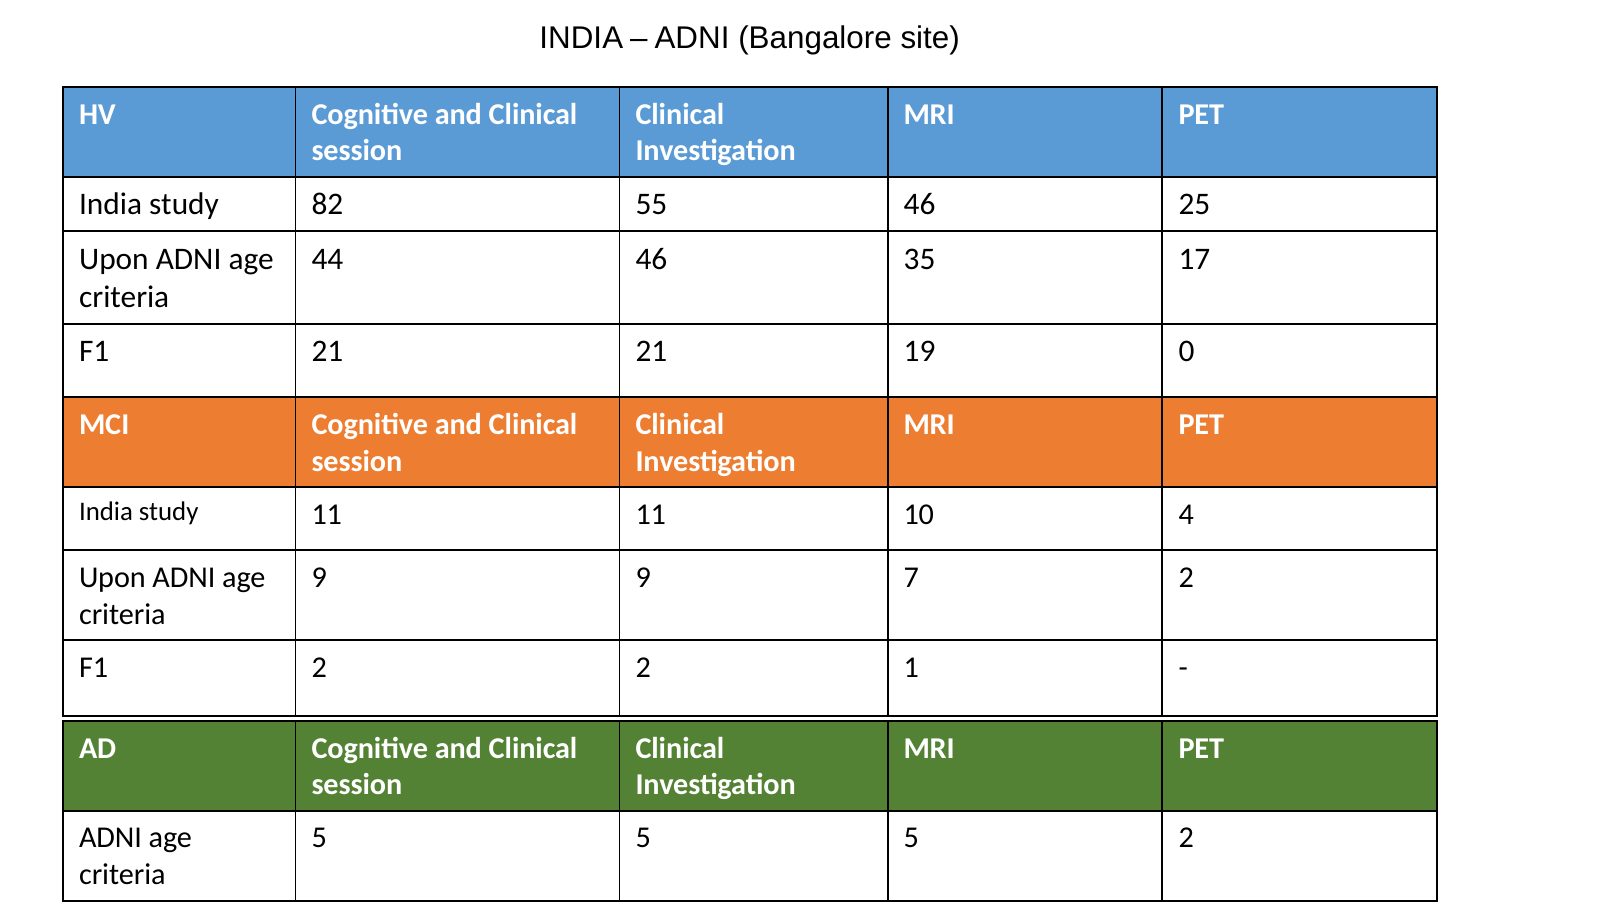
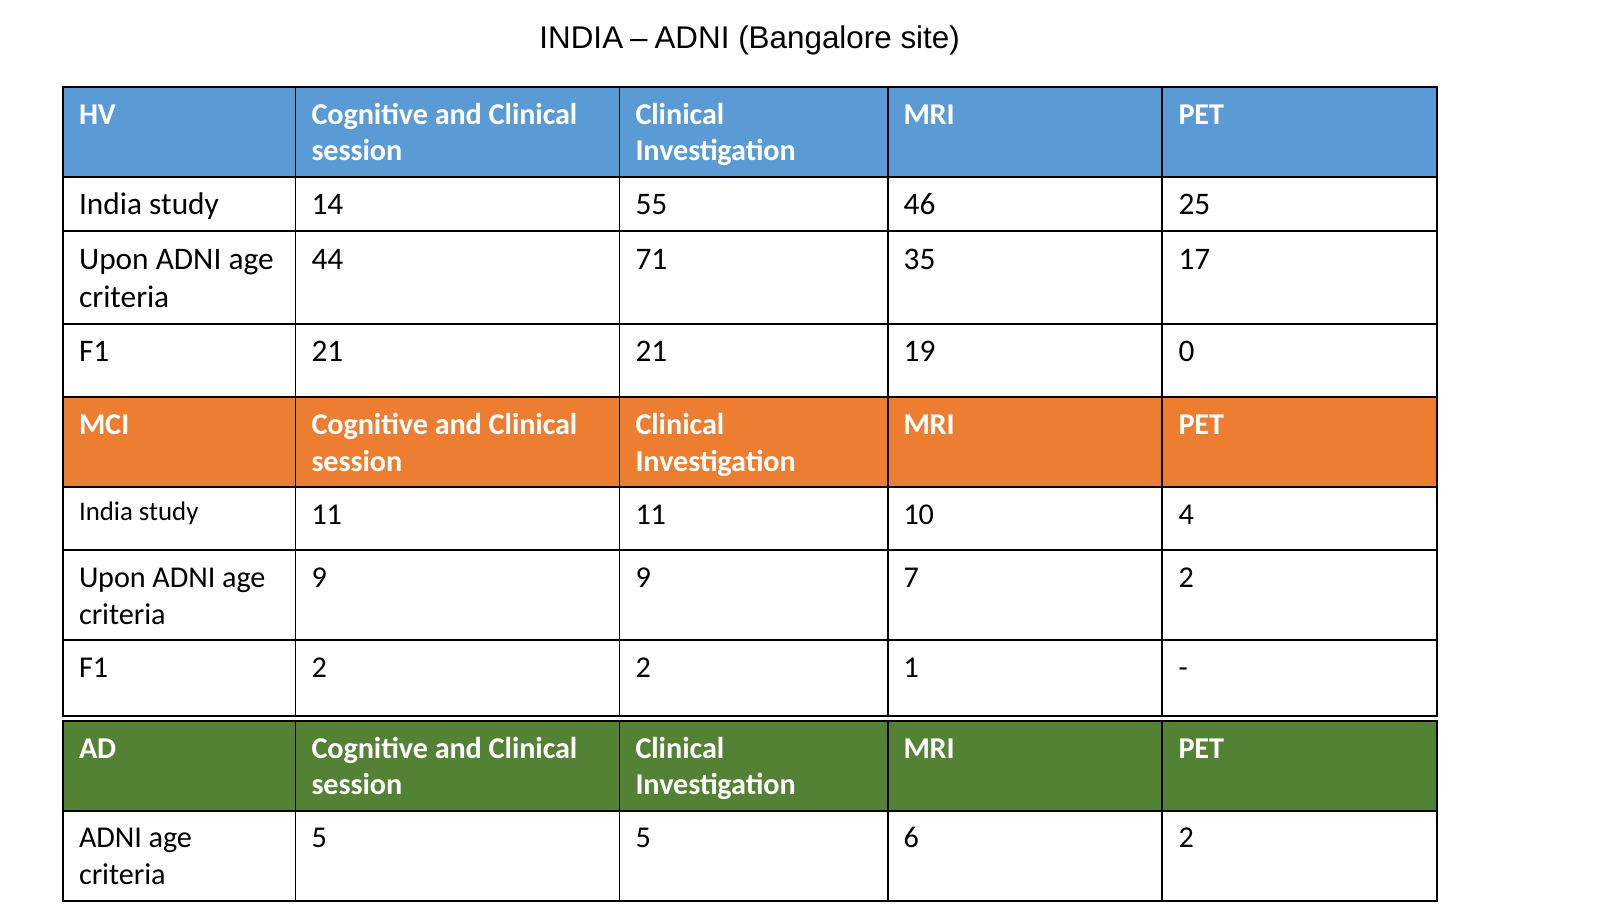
82: 82 -> 14
44 46: 46 -> 71
5 5 5: 5 -> 6
